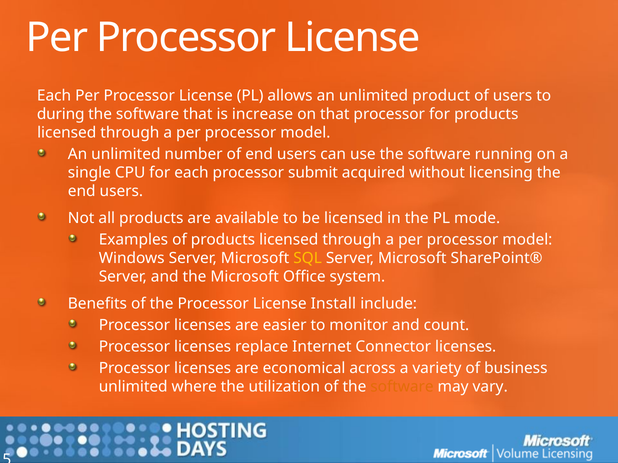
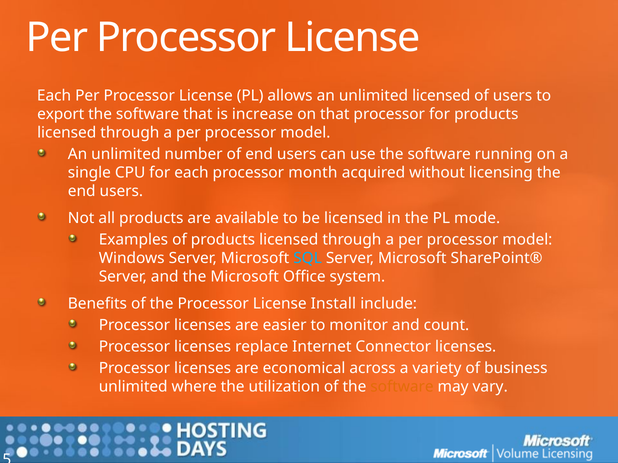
unlimited product: product -> licensed
during: during -> export
submit: submit -> month
SQL colour: yellow -> light blue
